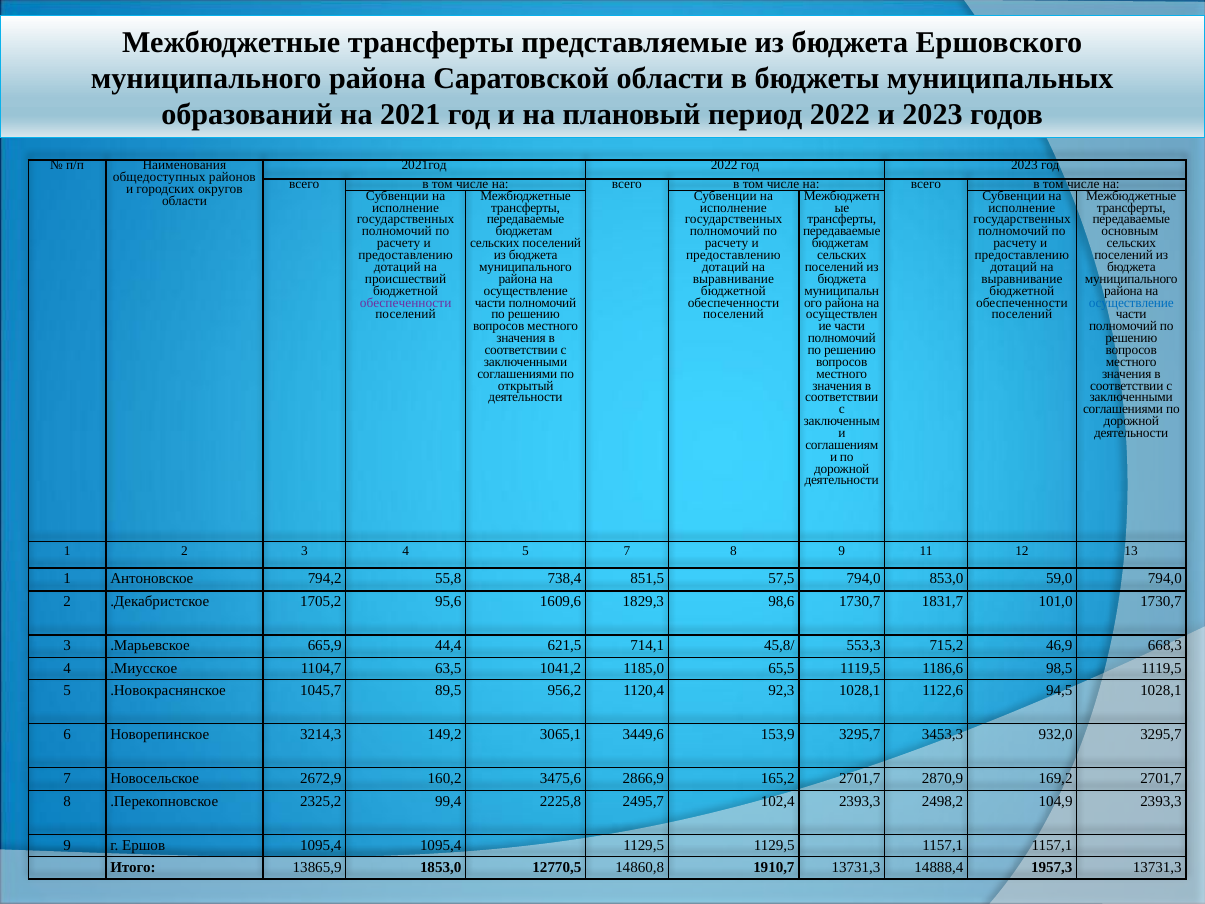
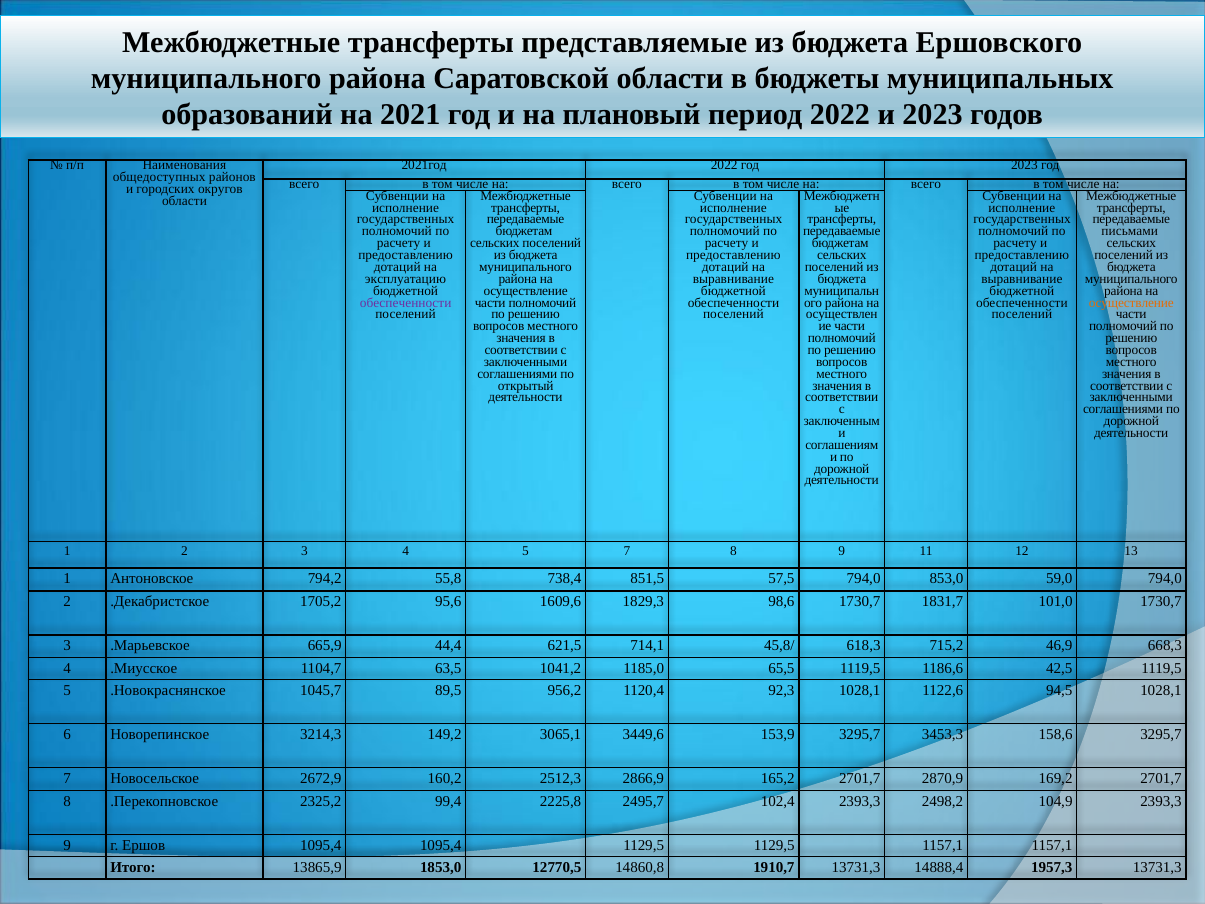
основным: основным -> письмами
происшествий: происшествий -> эксплуатацию
осуществление at (1131, 303) colour: blue -> orange
553,3: 553,3 -> 618,3
98,5: 98,5 -> 42,5
932,0: 932,0 -> 158,6
3475,6: 3475,6 -> 2512,3
